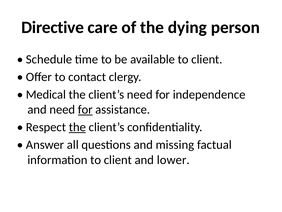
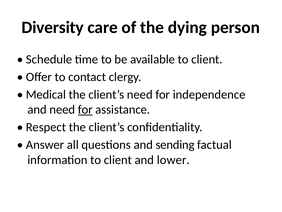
Directive: Directive -> Diversity
the at (77, 127) underline: present -> none
missing: missing -> sending
